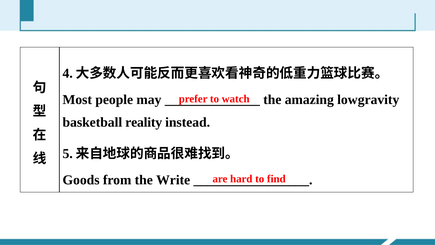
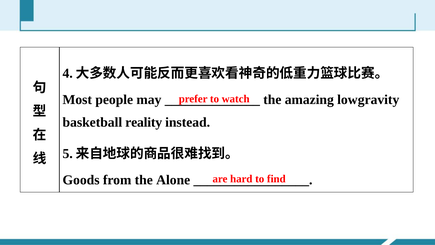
Write: Write -> Alone
